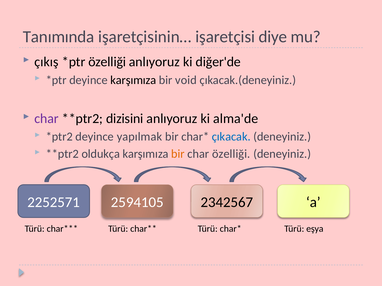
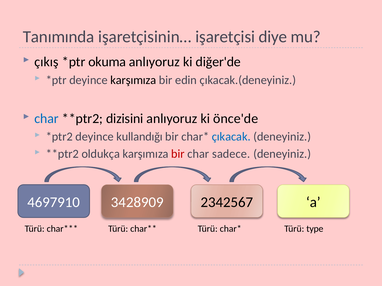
özelliği at (107, 62): özelliği -> okuma
void: void -> edin
char at (47, 119) colour: purple -> blue
alma'de: alma'de -> önce'de
yapılmak: yapılmak -> kullandığı
bir at (178, 154) colour: orange -> red
char özelliği: özelliği -> sadece
2252571: 2252571 -> 4697910
2594105: 2594105 -> 3428909
eşya: eşya -> type
